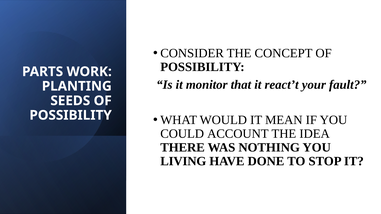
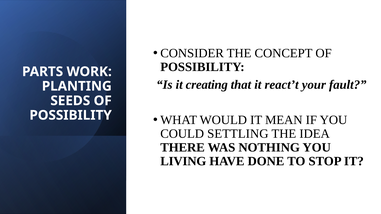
monitor: monitor -> creating
ACCOUNT: ACCOUNT -> SETTLING
